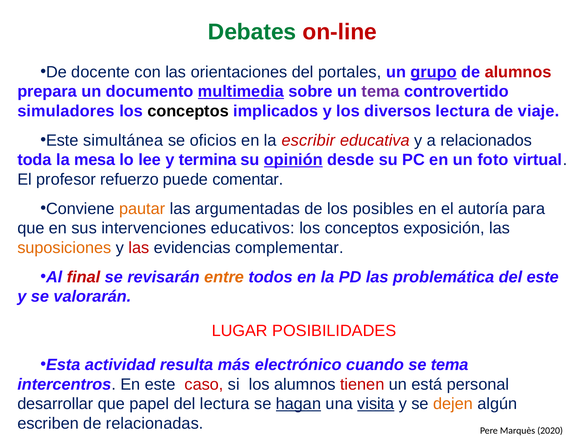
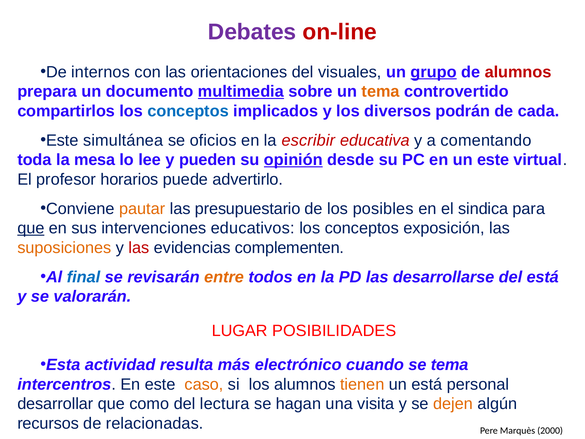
Debates colour: green -> purple
docente: docente -> internos
portales: portales -> visuales
tema at (381, 91) colour: purple -> orange
simuladores: simuladores -> compartirlos
conceptos at (188, 111) colour: black -> blue
diversos lectura: lectura -> podrán
viaje: viaje -> cada
relacionados: relacionados -> comentando
termina: termina -> pueden
un foto: foto -> este
refuerzo: refuerzo -> horarios
comentar: comentar -> advertirlo
argumentadas: argumentadas -> presupuestario
autoría: autoría -> sindica
que at (31, 228) underline: none -> present
complementar: complementar -> complementen
final colour: red -> blue
problemática: problemática -> desarrollarse
del este: este -> está
caso colour: red -> orange
tienen colour: red -> orange
papel: papel -> como
hagan underline: present -> none
visita underline: present -> none
escriben: escriben -> recursos
2020: 2020 -> 2000
